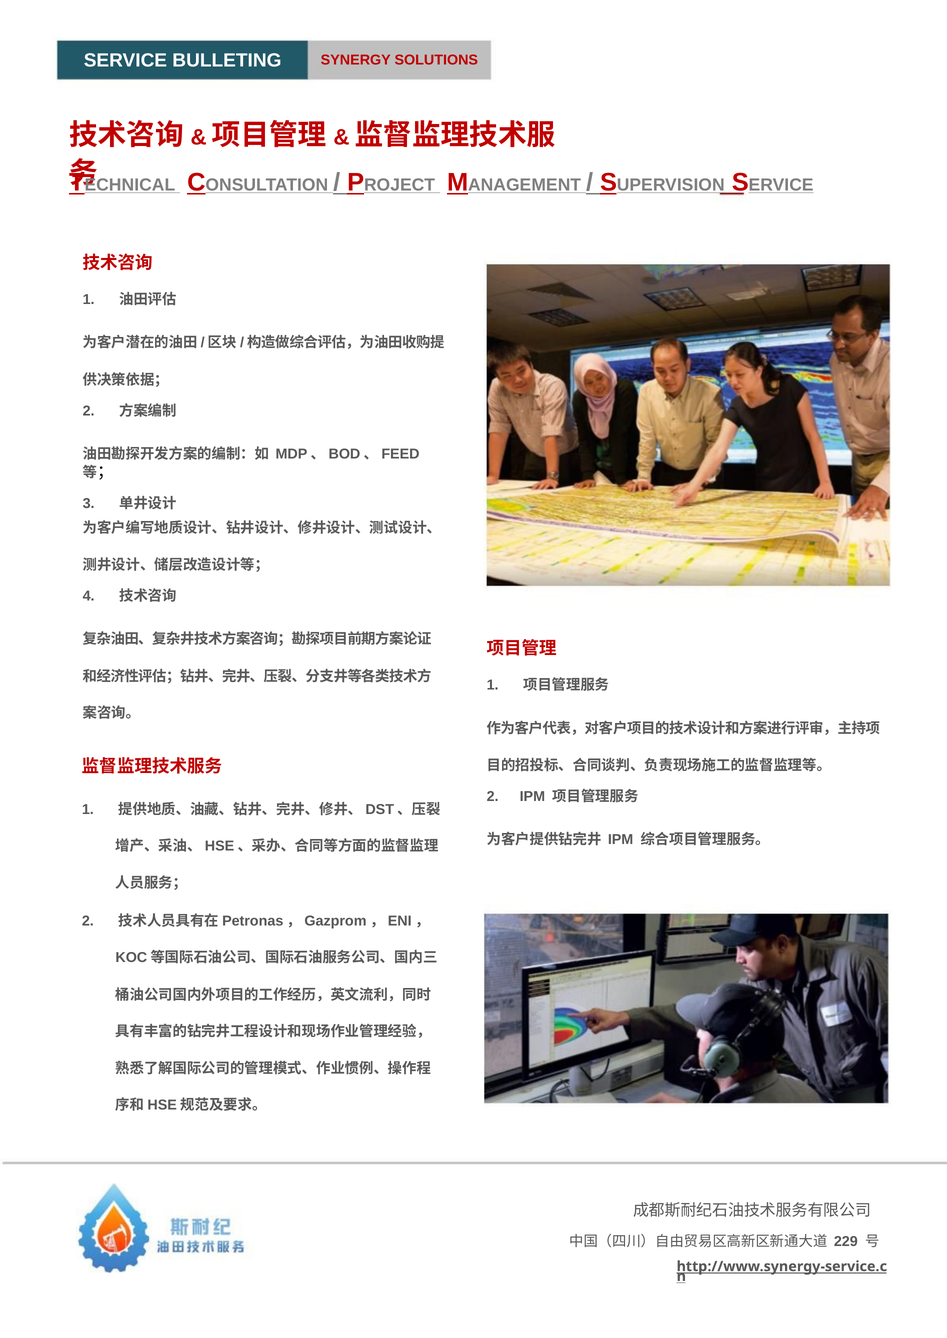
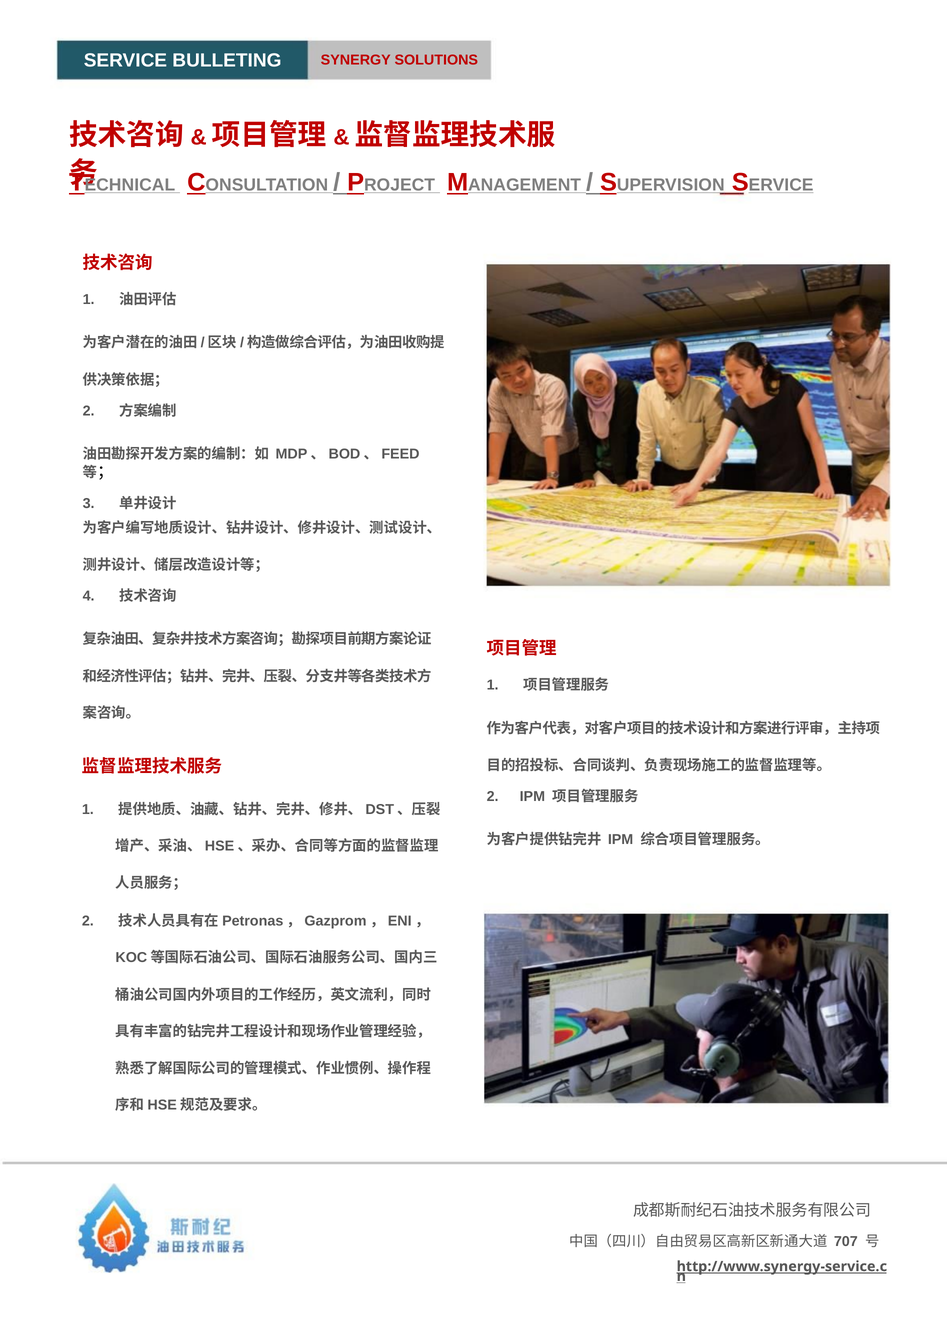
229: 229 -> 707
